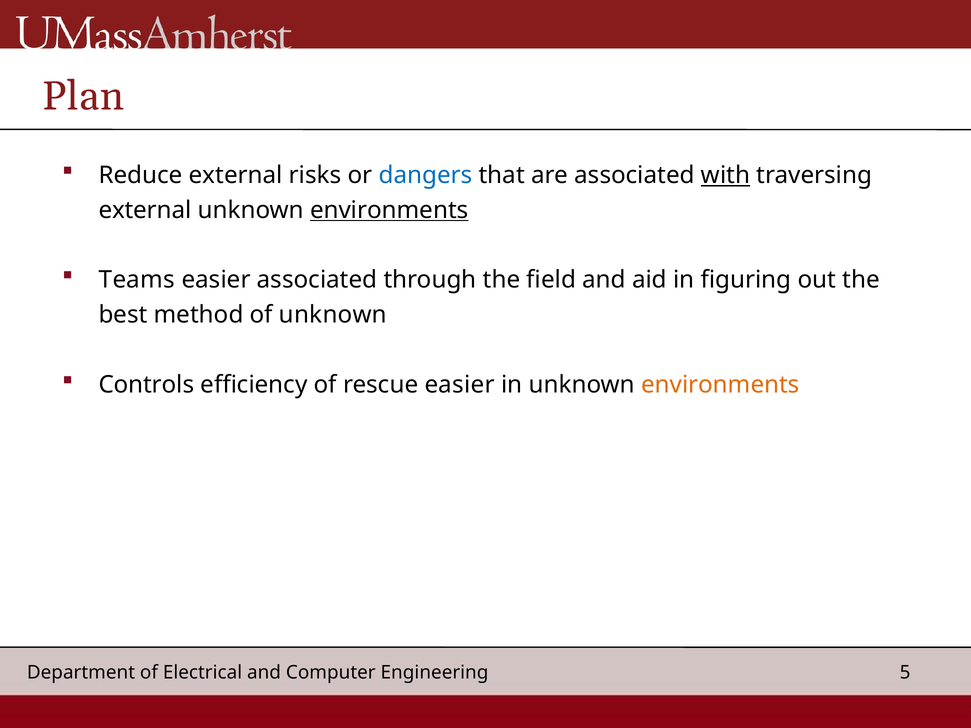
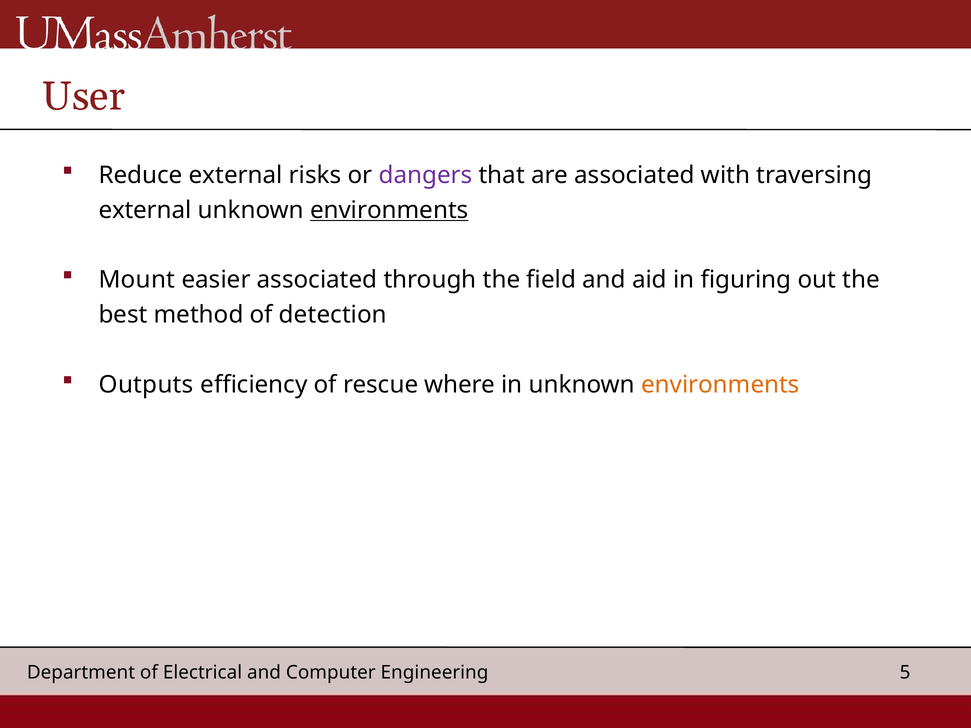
Plan: Plan -> User
dangers colour: blue -> purple
with underline: present -> none
Teams: Teams -> Mount
of unknown: unknown -> detection
Controls: Controls -> Outputs
rescue easier: easier -> where
